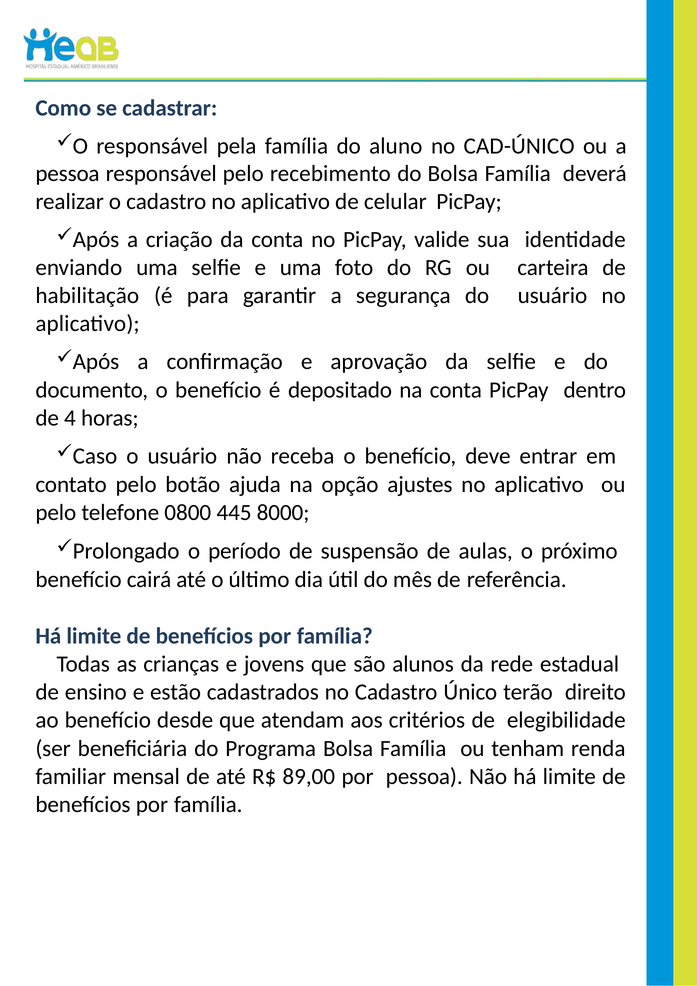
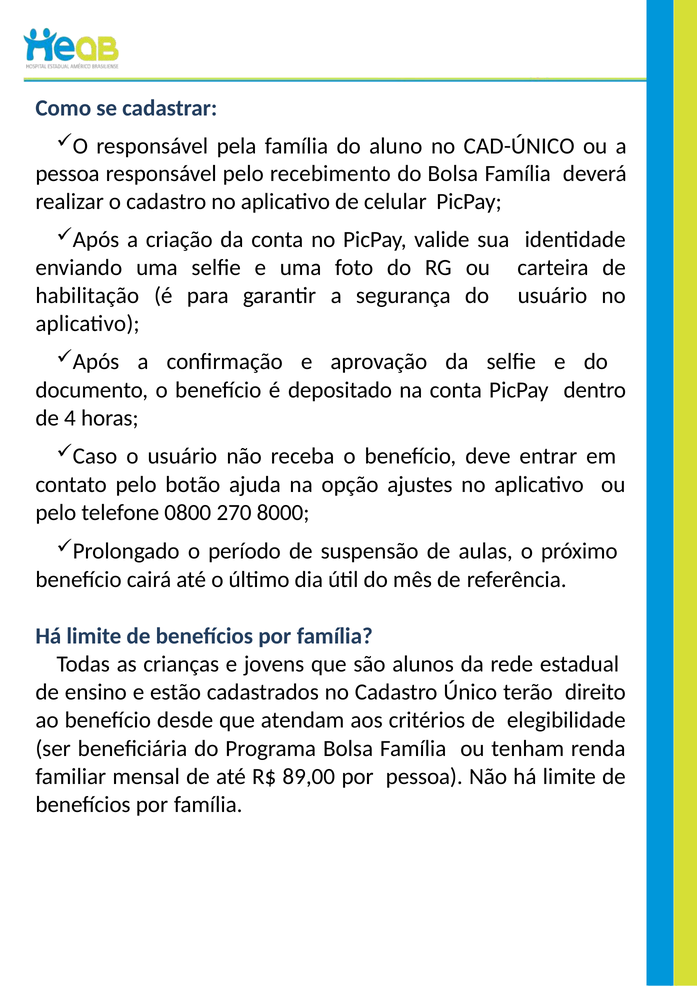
445: 445 -> 270
